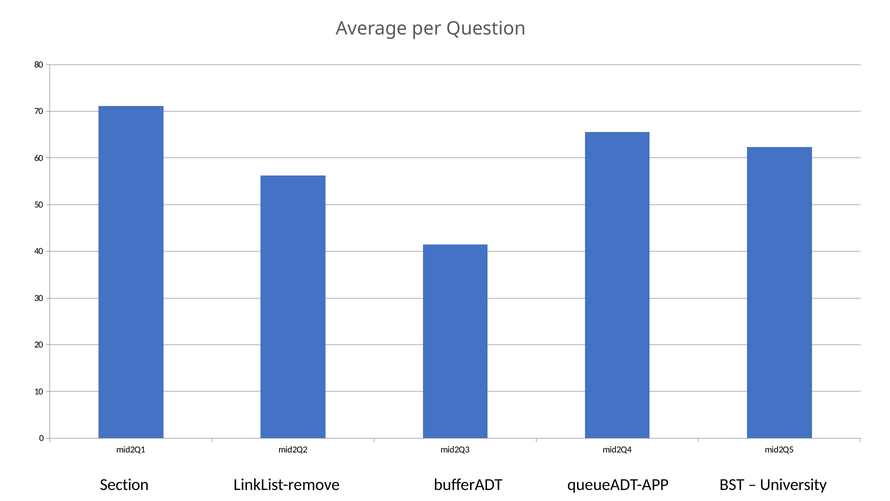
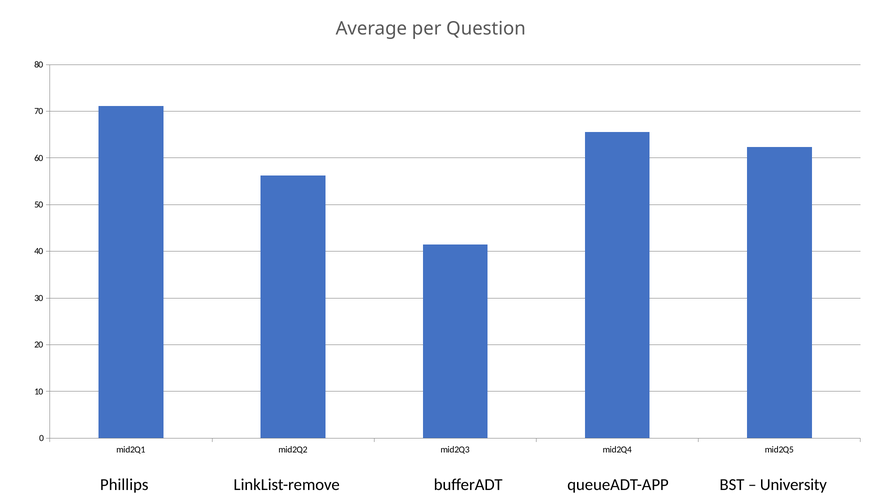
Section: Section -> Phillips
